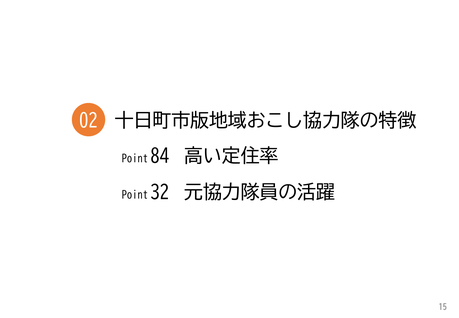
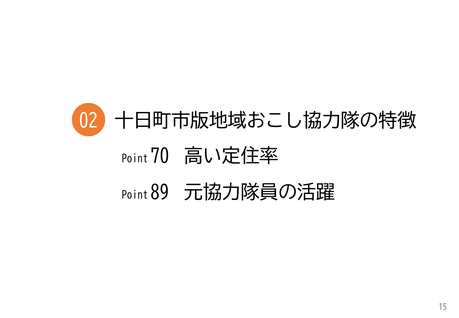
84: 84 -> 70
32: 32 -> 89
